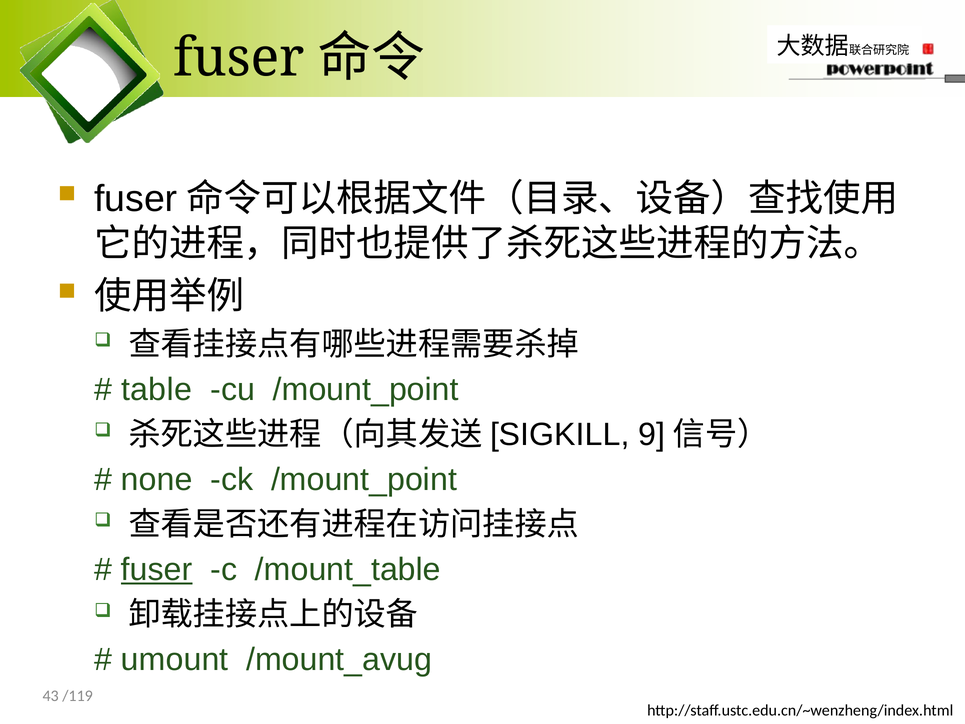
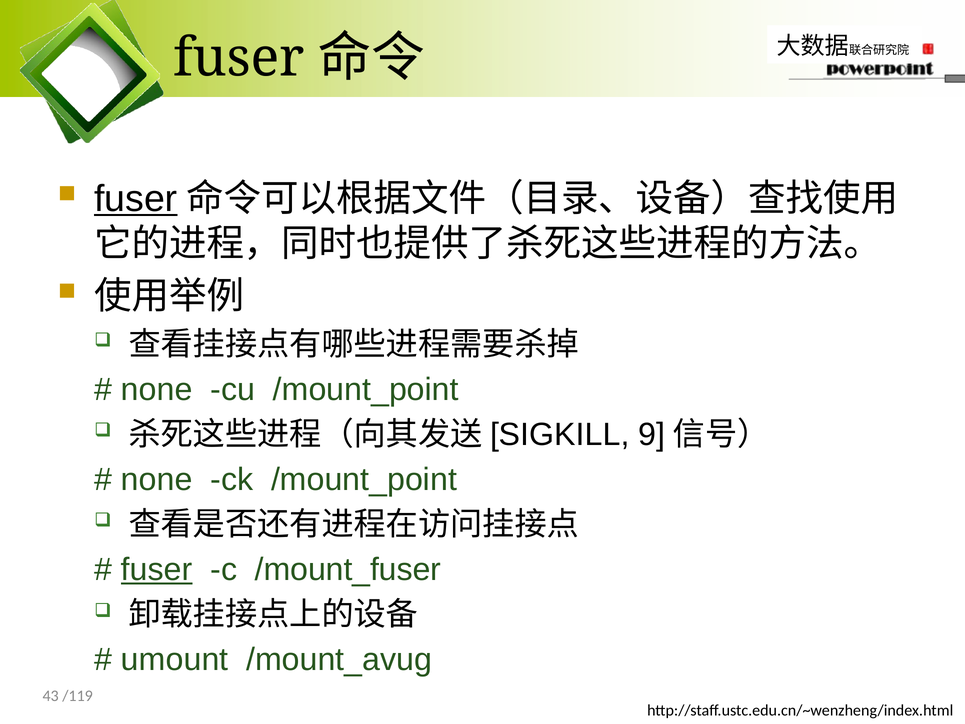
fuser at (136, 199) underline: none -> present
table at (157, 389): table -> none
/mount_table: /mount_table -> /mount_fuser
